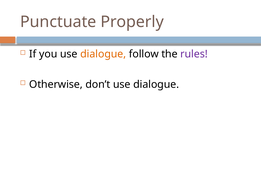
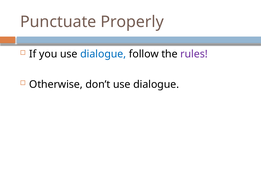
dialogue at (103, 54) colour: orange -> blue
